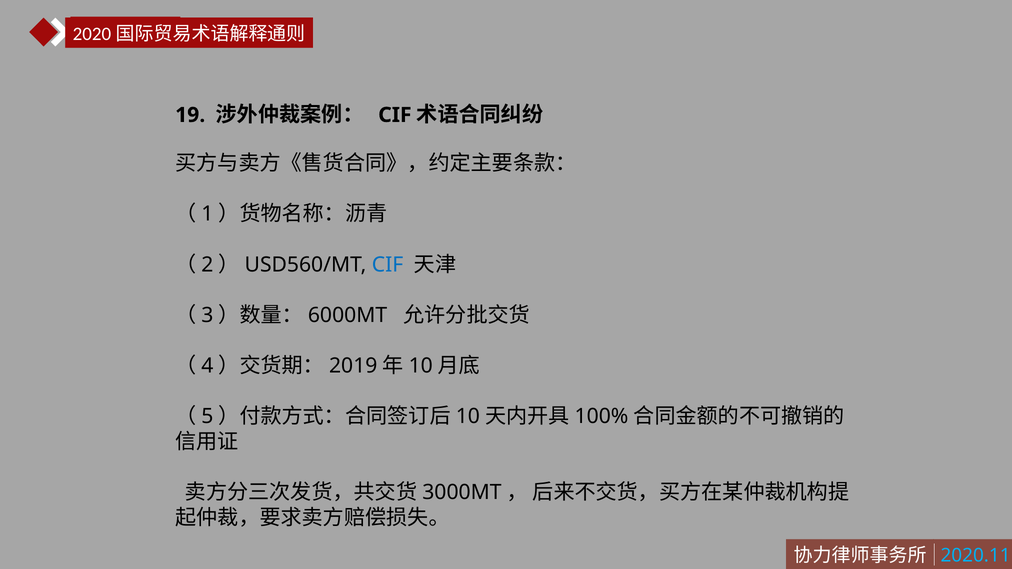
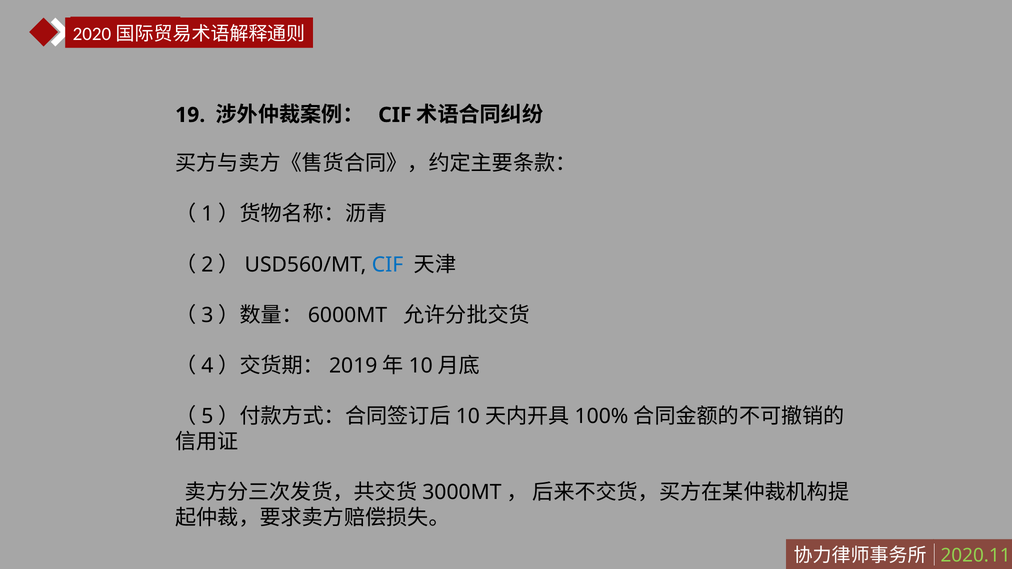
2020.11 colour: light blue -> light green
